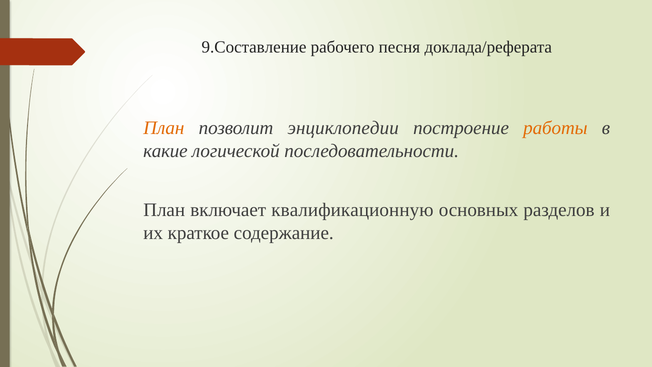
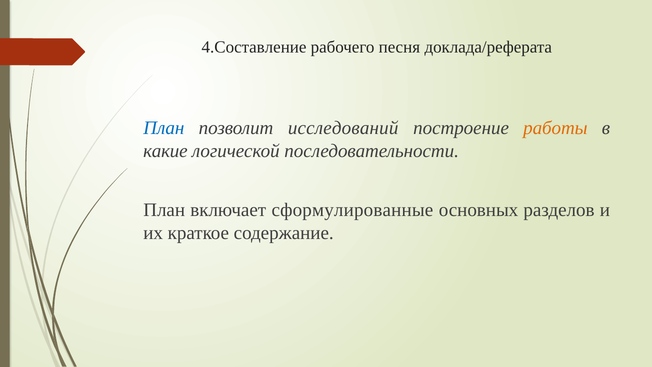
9.Составление: 9.Составление -> 4.Составление
План at (164, 128) colour: orange -> blue
энциклопедии: энциклопедии -> исследований
квалификационную: квалификационную -> сформулированные
